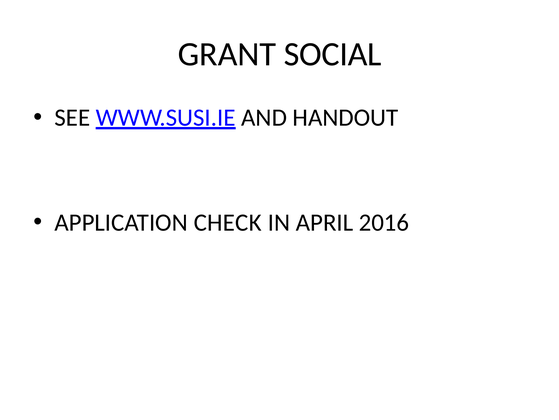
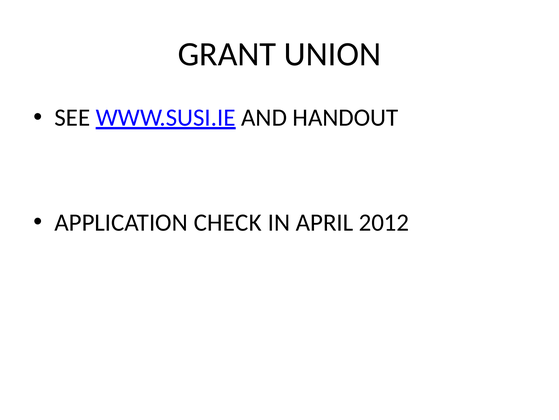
SOCIAL: SOCIAL -> UNION
2016: 2016 -> 2012
